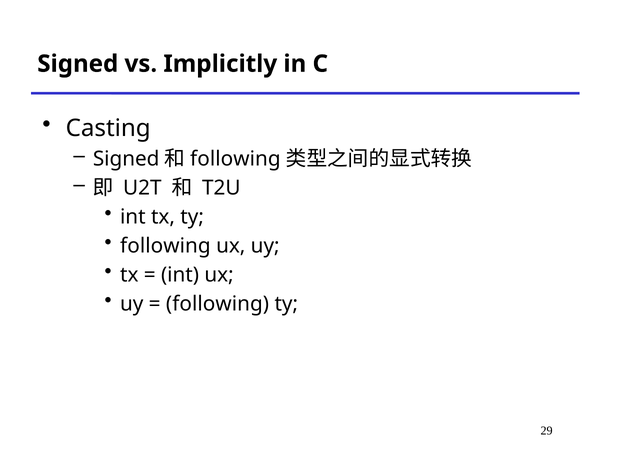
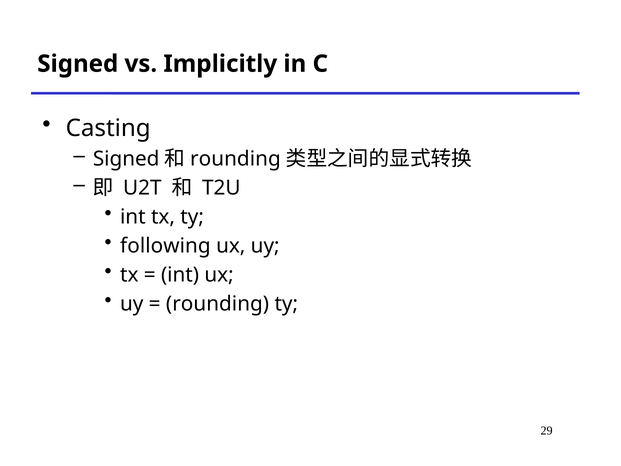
following at (235, 159): following -> rounding
following at (218, 304): following -> rounding
